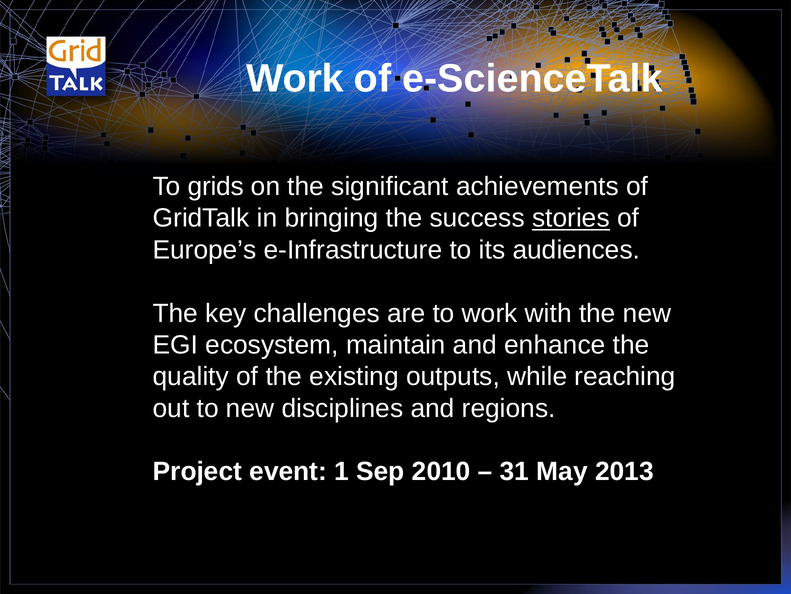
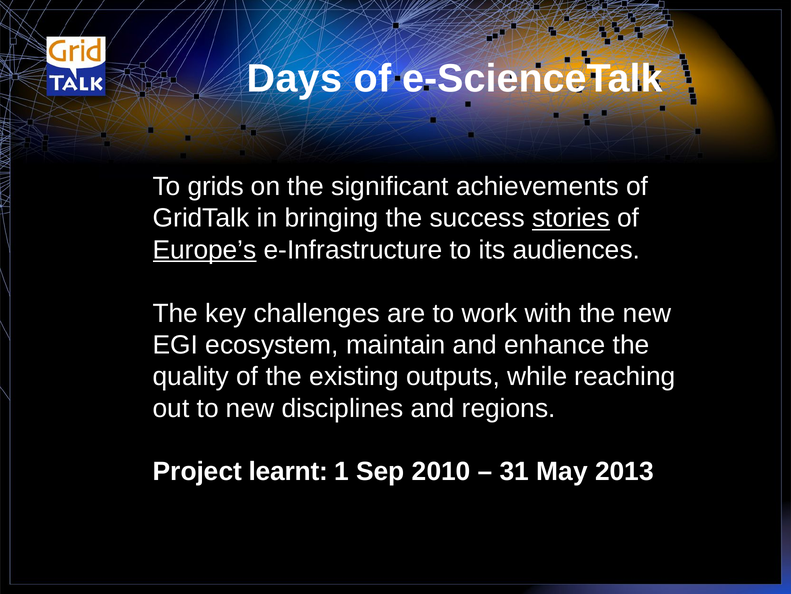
Work at (295, 79): Work -> Days
Europe’s underline: none -> present
event: event -> learnt
